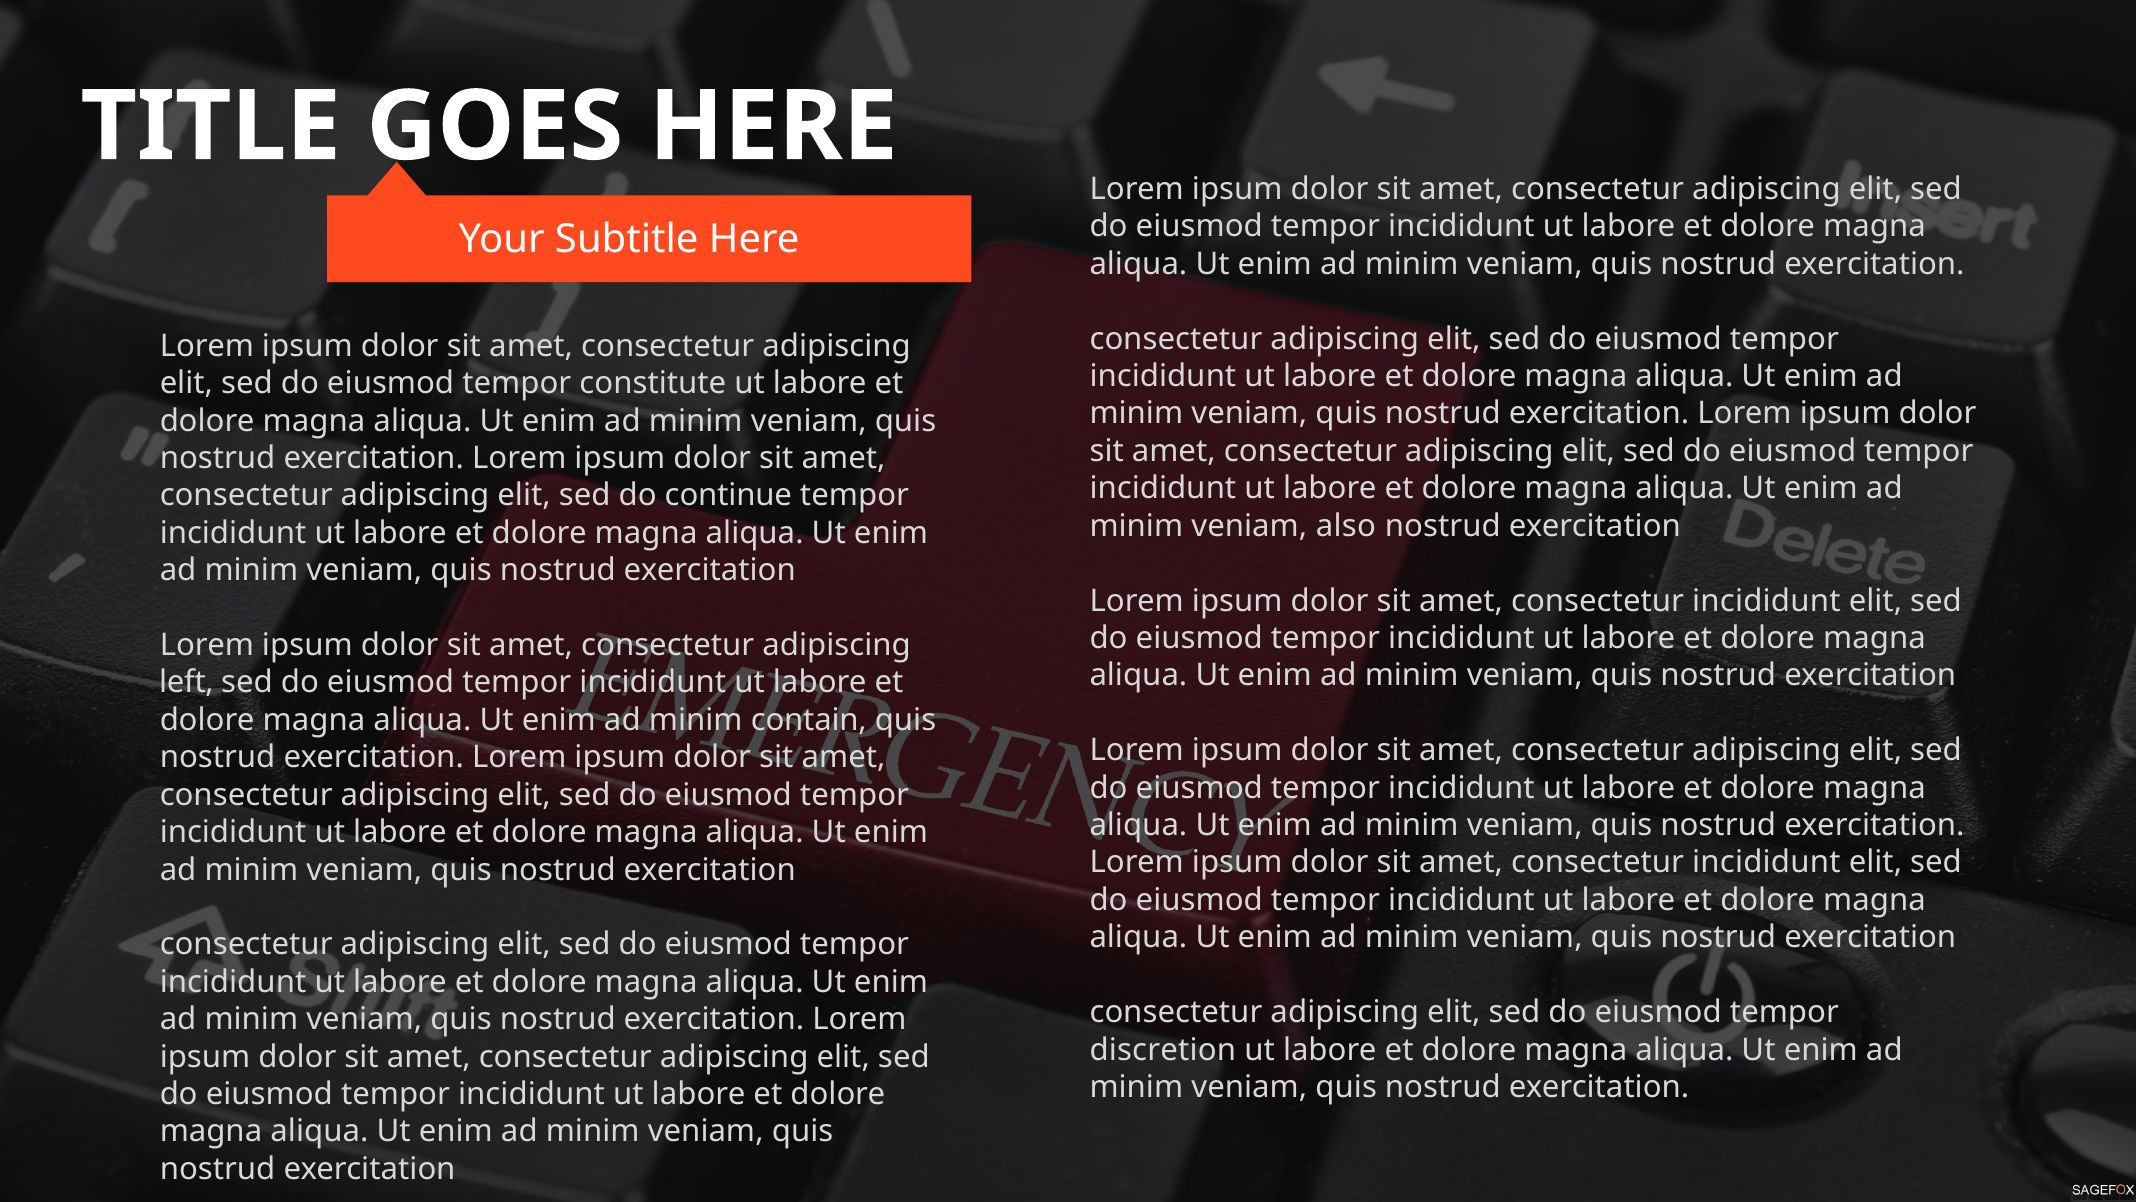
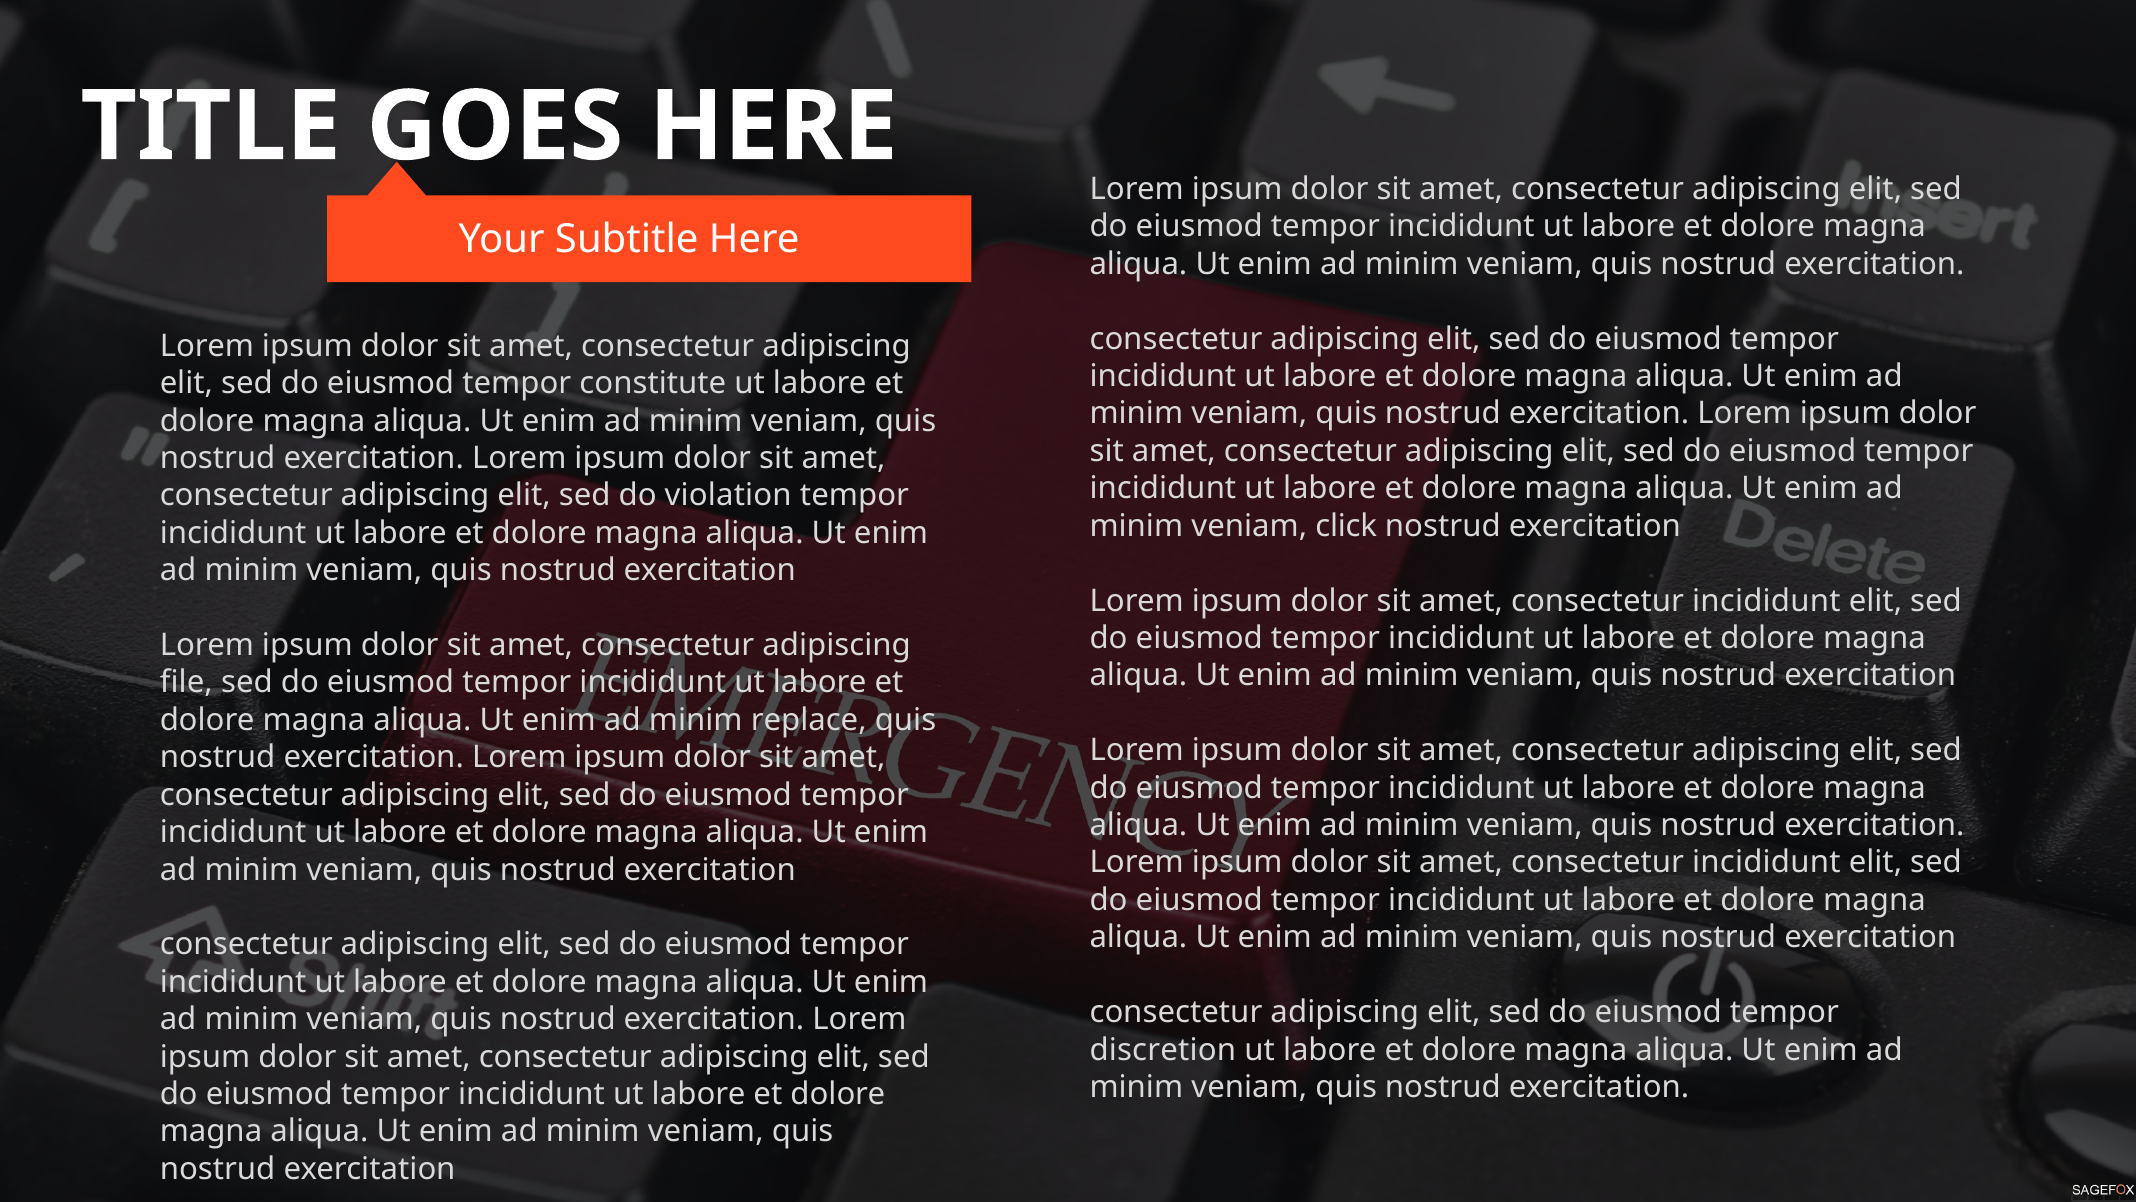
continue: continue -> violation
also: also -> click
left: left -> file
contain: contain -> replace
